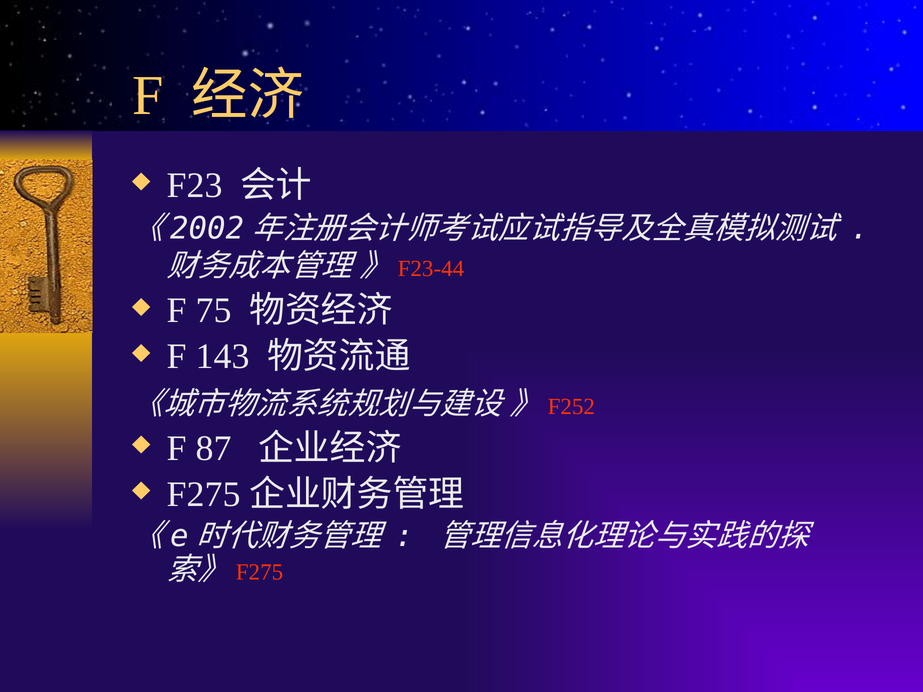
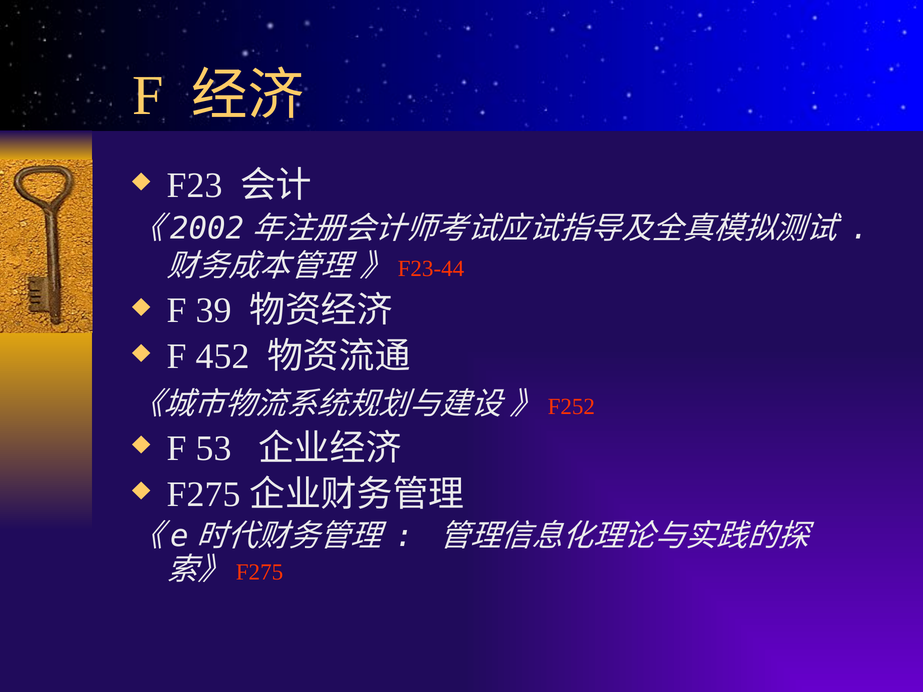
75: 75 -> 39
143: 143 -> 452
87: 87 -> 53
